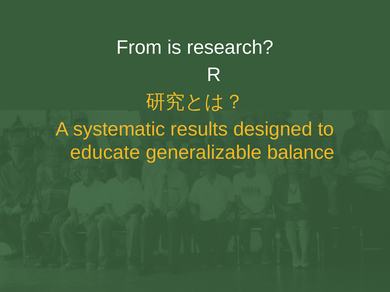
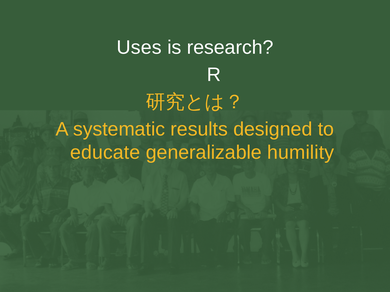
From: From -> Uses
balance: balance -> humility
